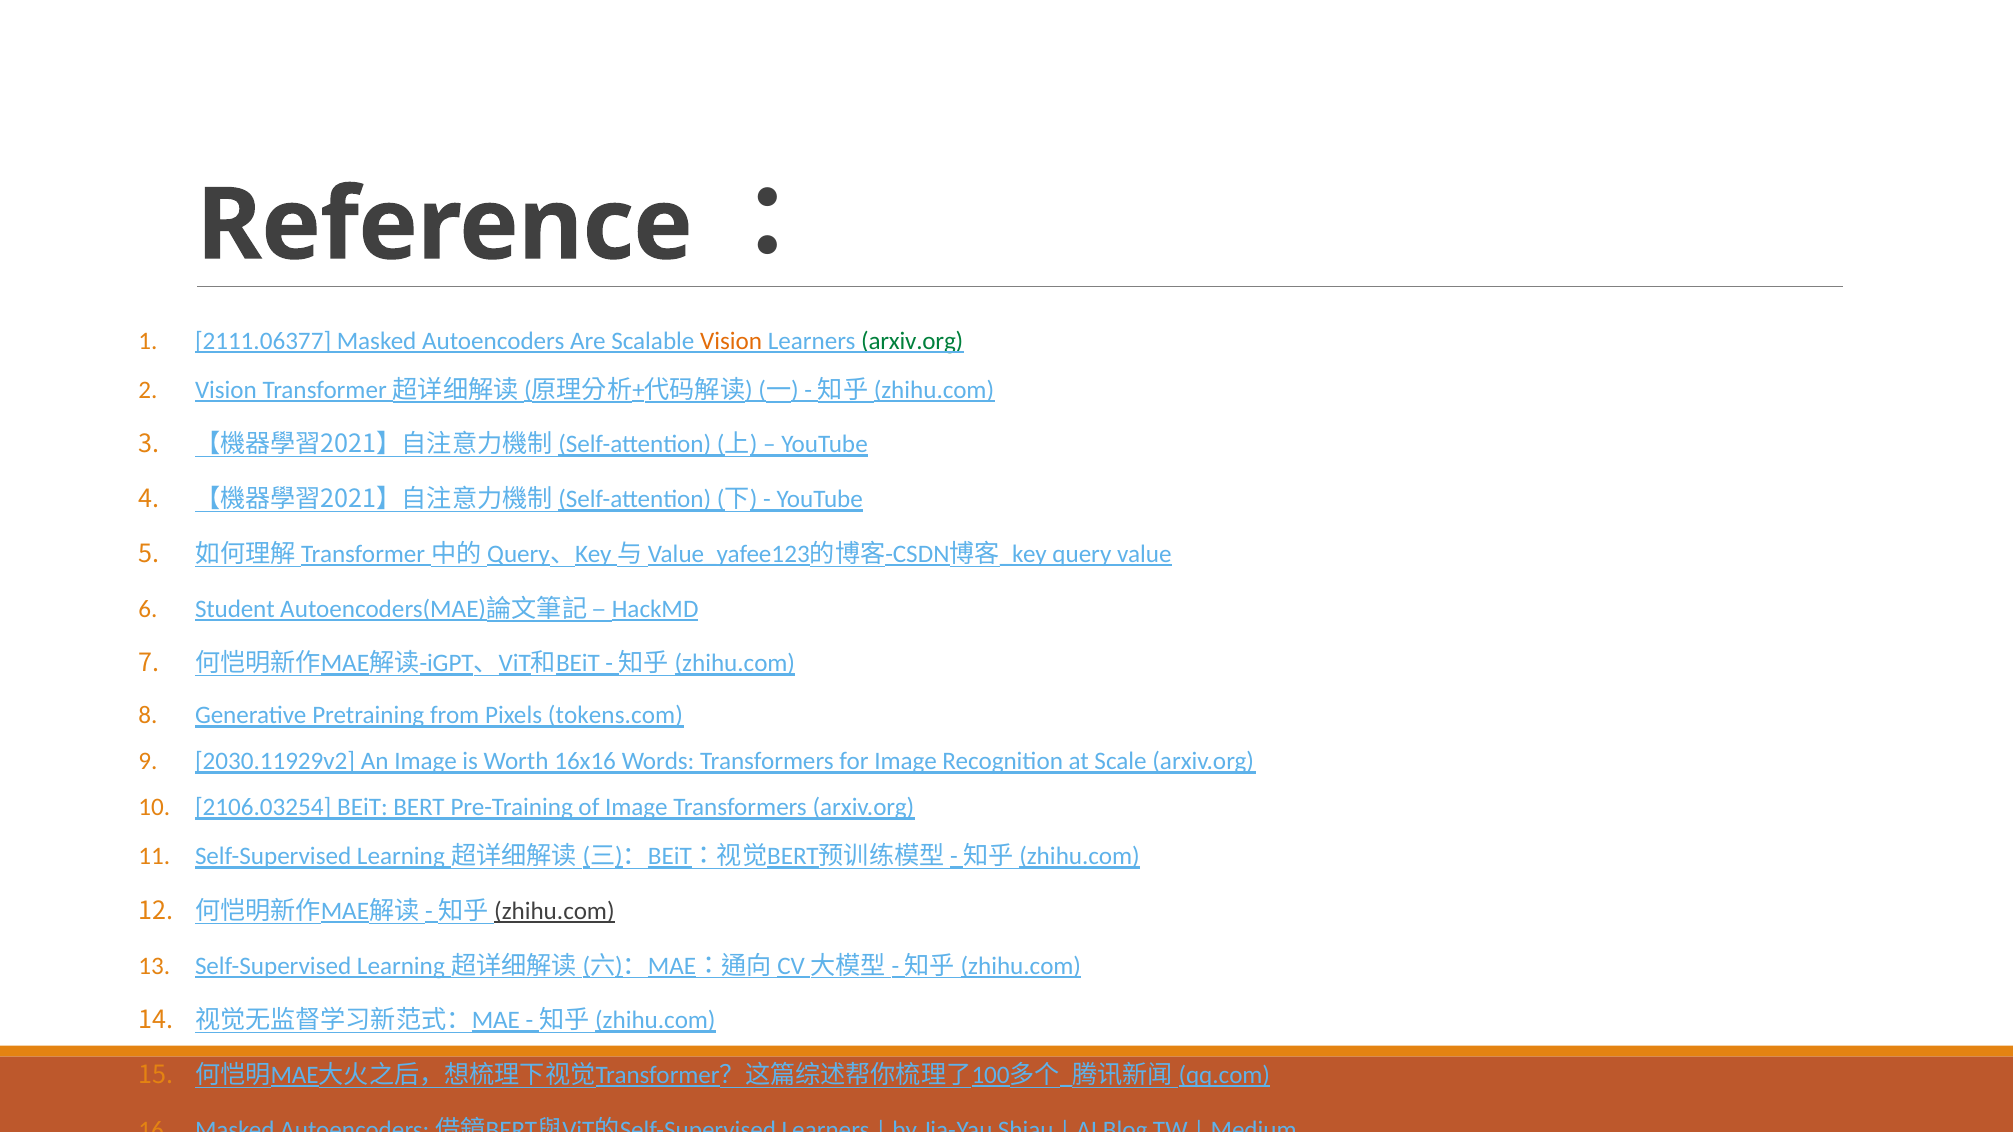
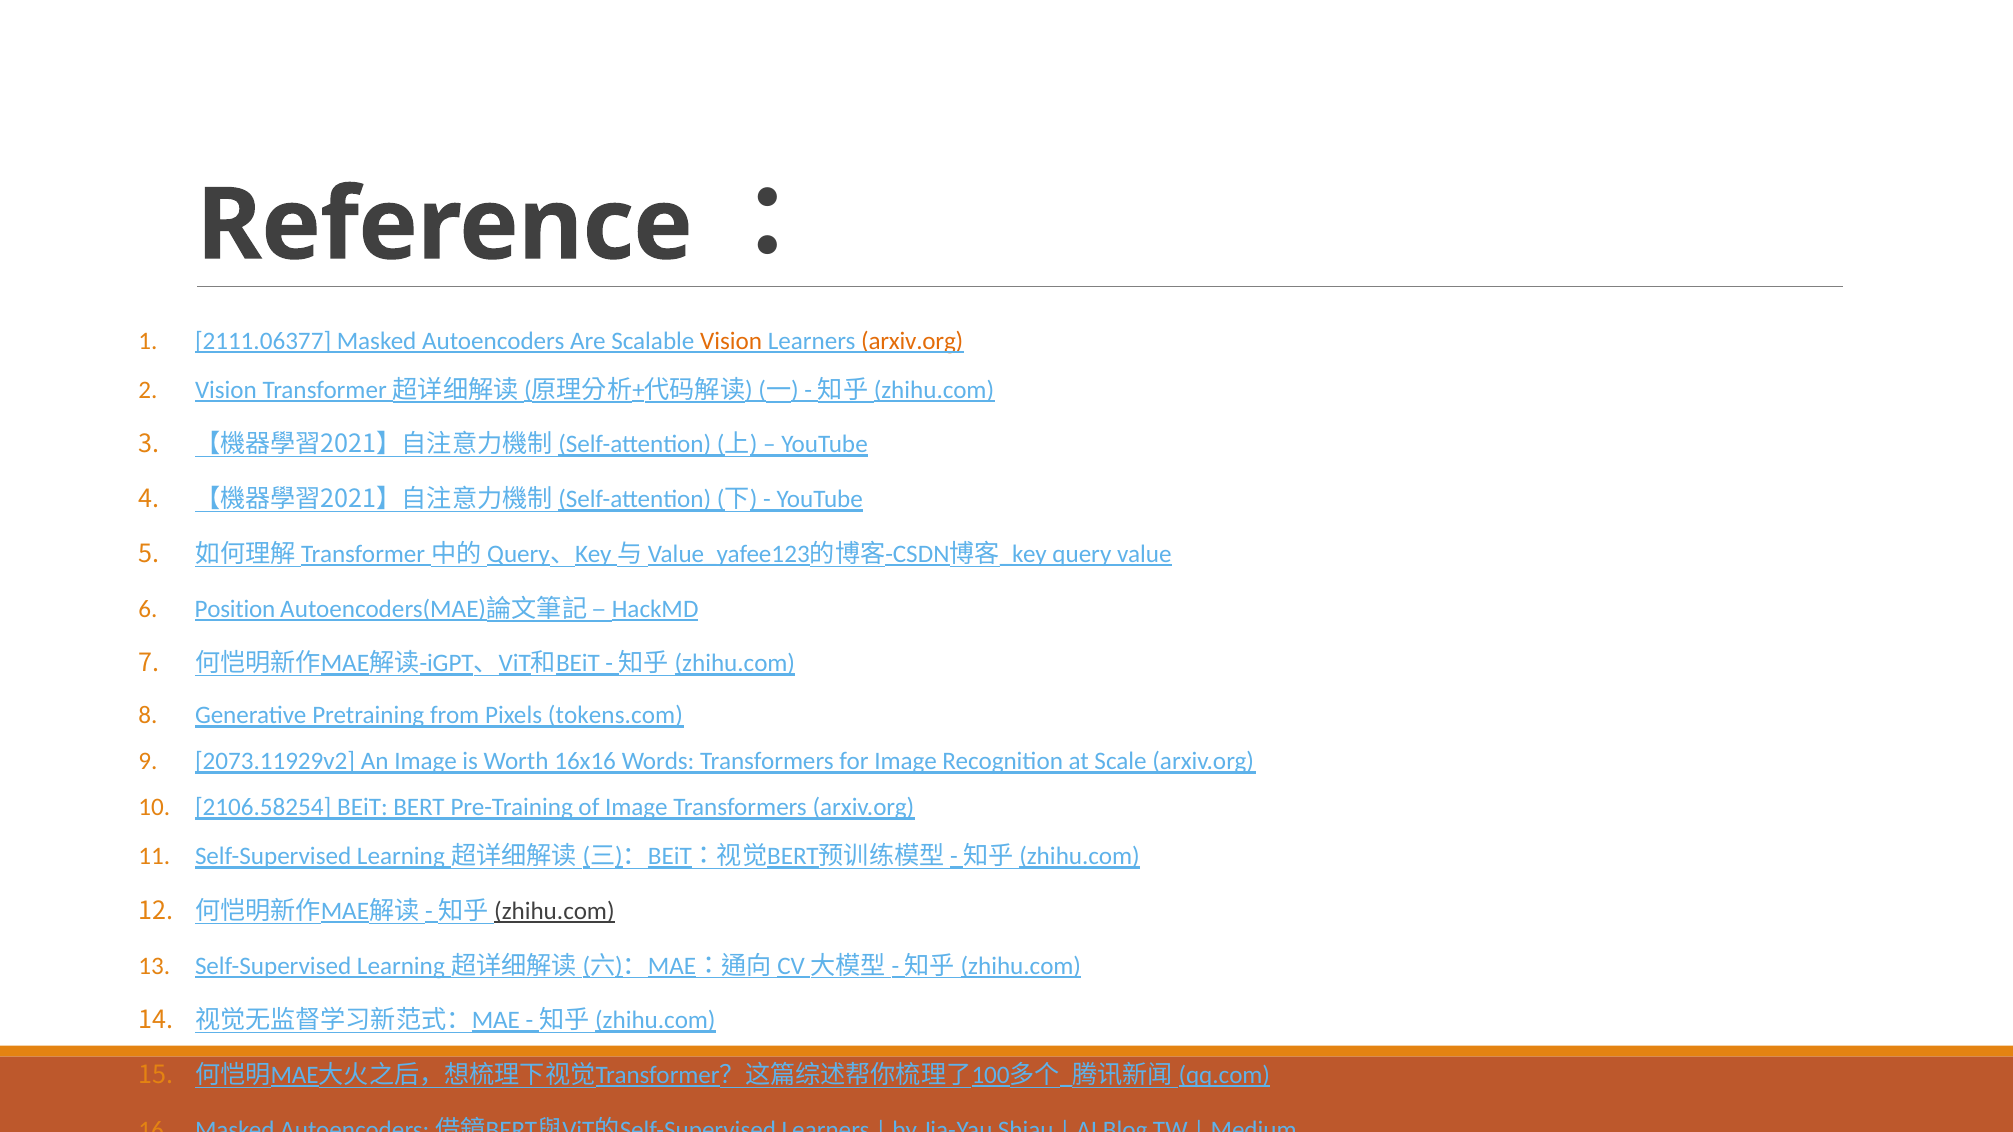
arxiv.org at (912, 341) colour: green -> orange
Student: Student -> Position
2030.11929v2: 2030.11929v2 -> 2073.11929v2
2106.03254: 2106.03254 -> 2106.58254
